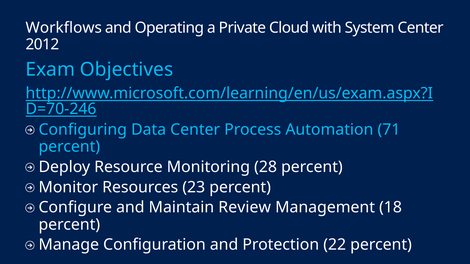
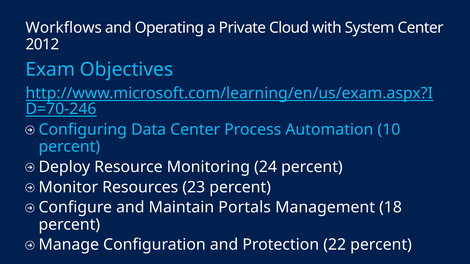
71: 71 -> 10
28: 28 -> 24
Review: Review -> Portals
